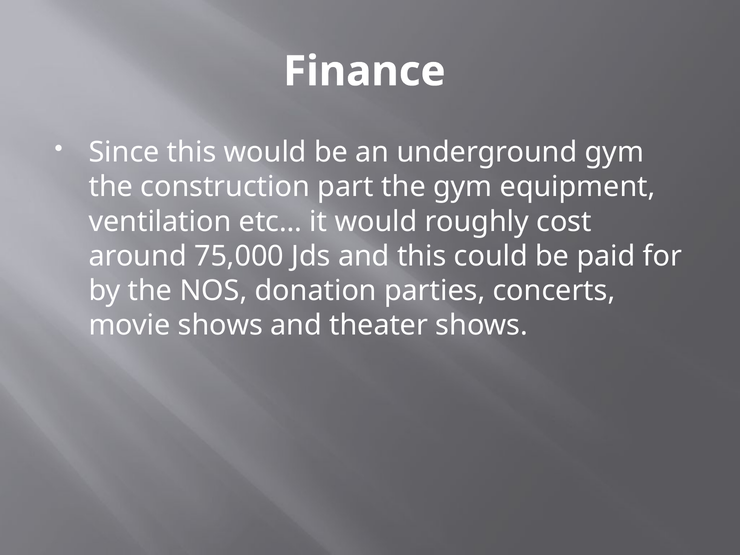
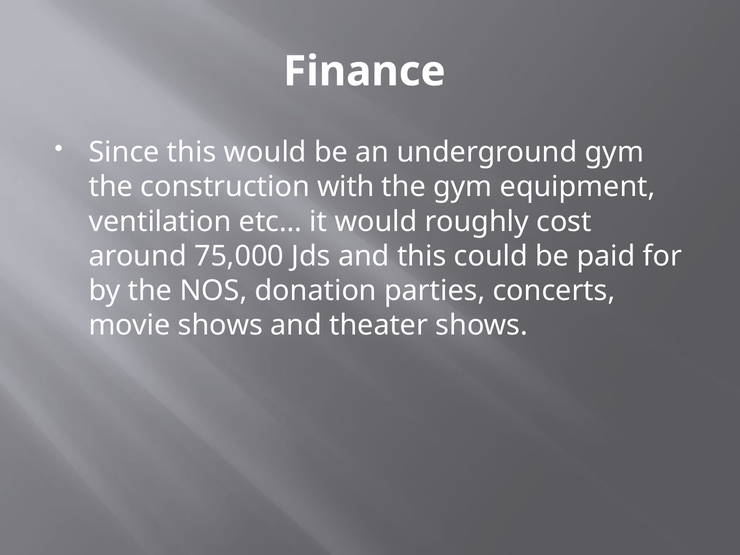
part: part -> with
